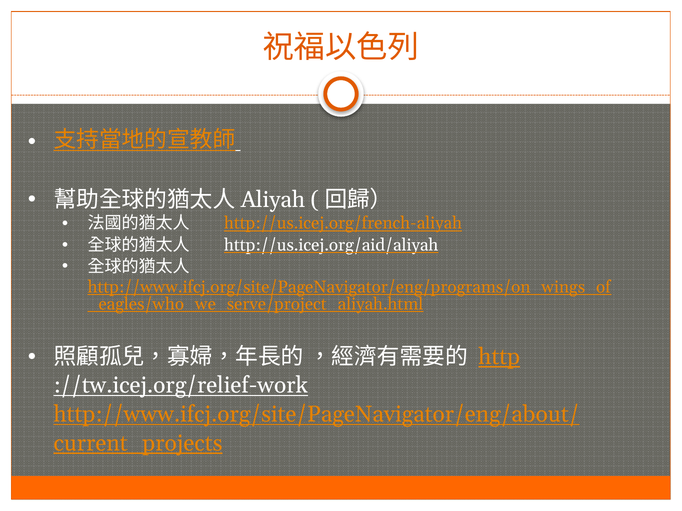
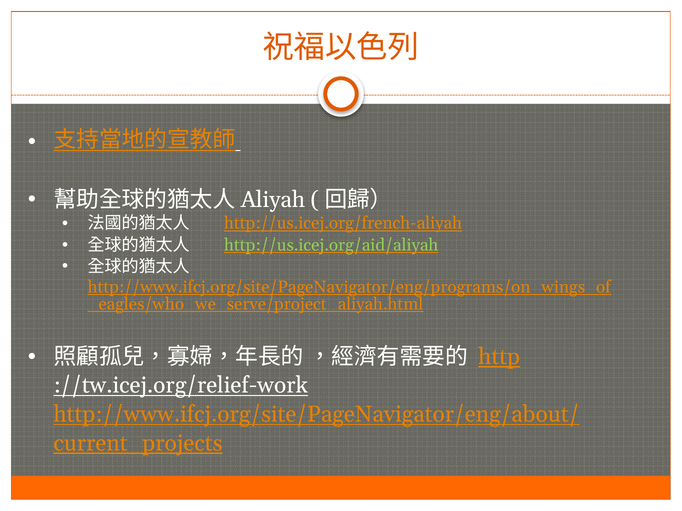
http://us.icej.org/aid/aliyah colour: white -> light green
